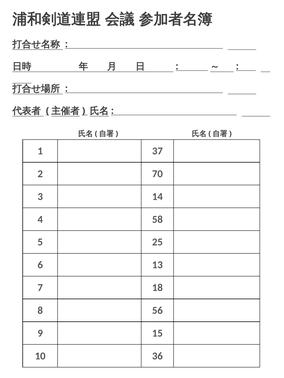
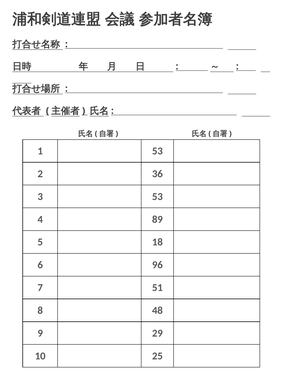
1 37: 37 -> 53
70: 70 -> 36
3 14: 14 -> 53
58: 58 -> 89
25: 25 -> 18
13: 13 -> 96
18: 18 -> 51
56: 56 -> 48
15: 15 -> 29
36: 36 -> 25
